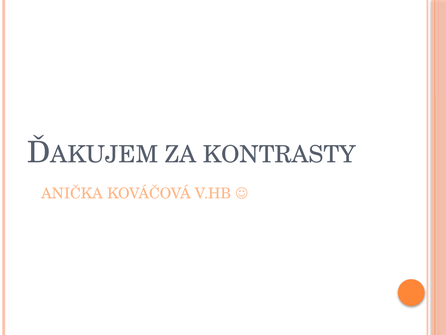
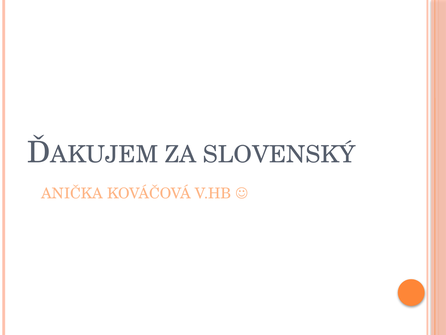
KONTRASTY: KONTRASTY -> SLOVENSKÝ
